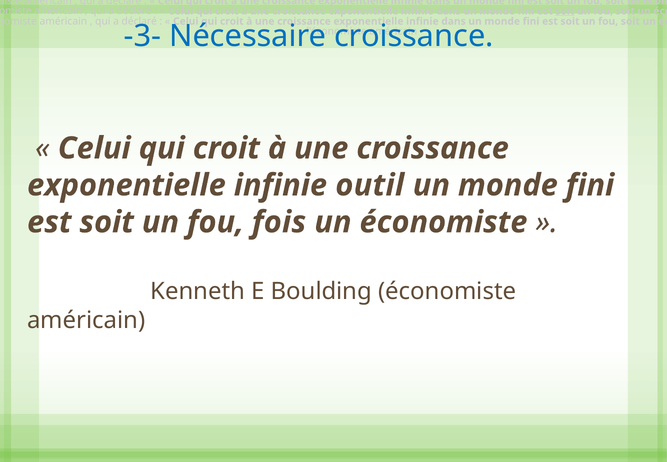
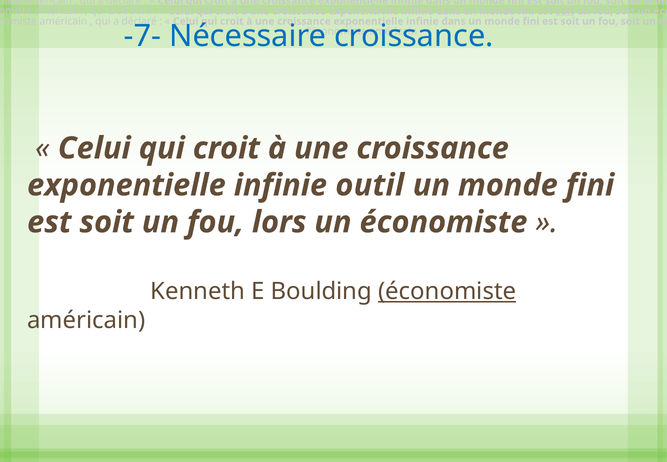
-3-: -3- -> -7-
fois: fois -> lors
économiste at (447, 291) underline: none -> present
